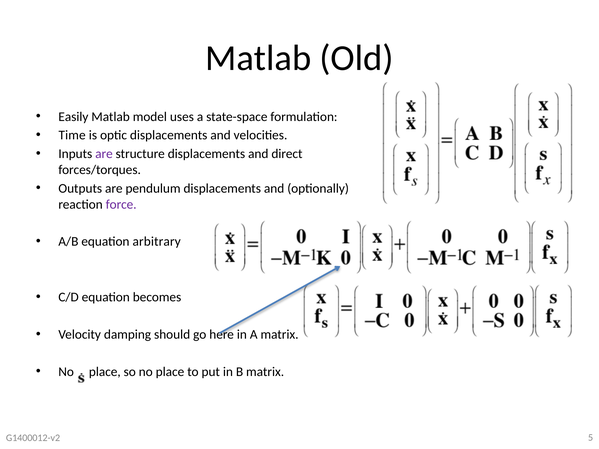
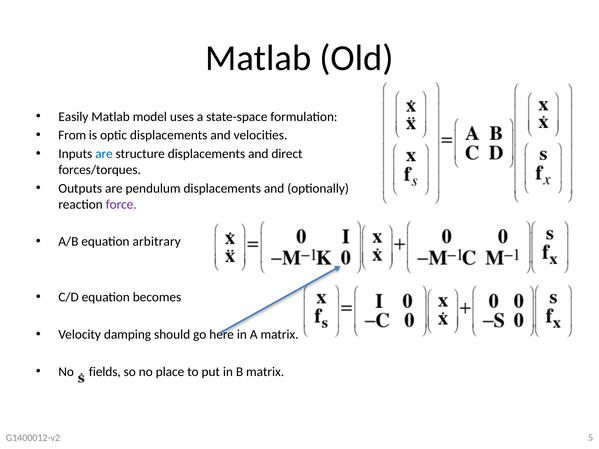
Time: Time -> From
are at (104, 154) colour: purple -> blue
place at (105, 372): place -> fields
